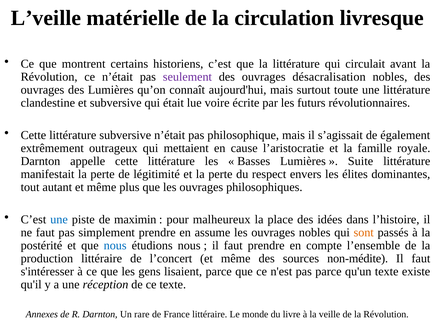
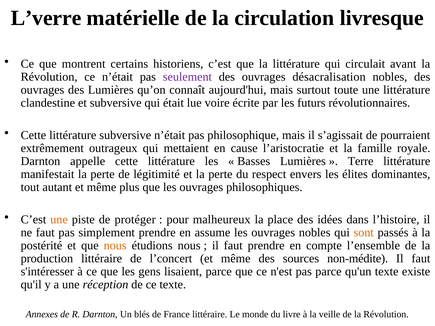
L’veille: L’veille -> L’verre
également: également -> pourraient
Suite: Suite -> Terre
une at (59, 220) colour: blue -> orange
maximin: maximin -> protéger
nous at (115, 246) colour: blue -> orange
rare: rare -> blés
